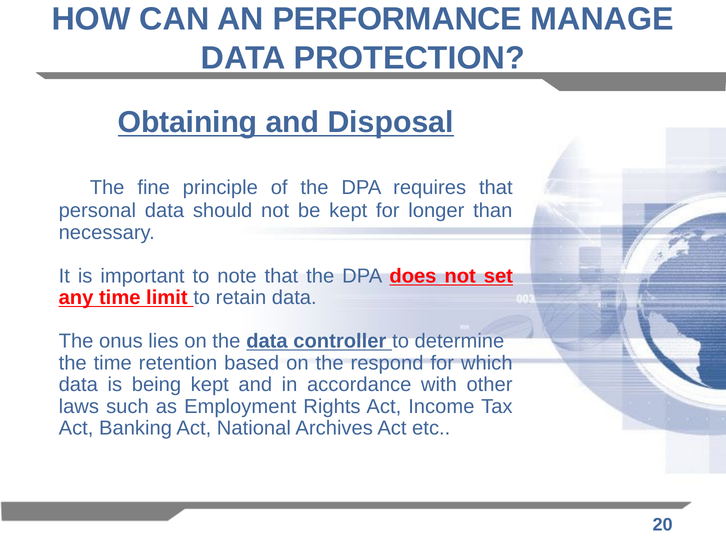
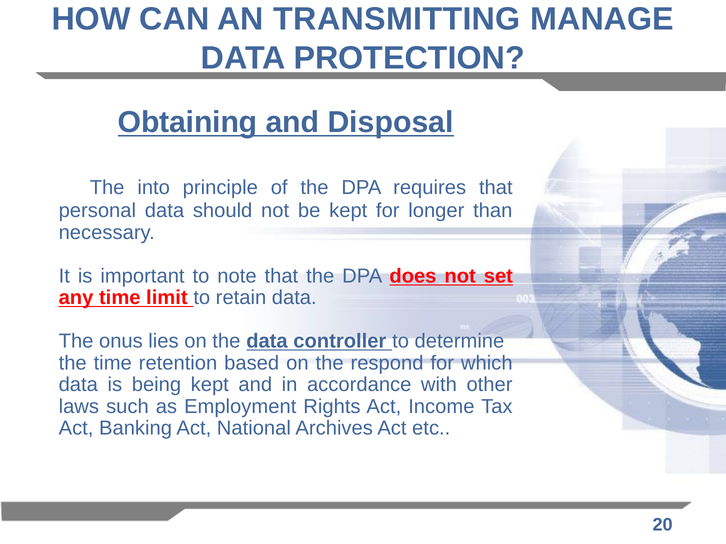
PERFORMANCE: PERFORMANCE -> TRANSMITTING
fine: fine -> into
